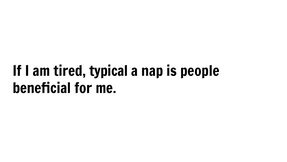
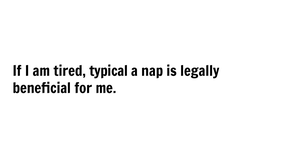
people: people -> legally
